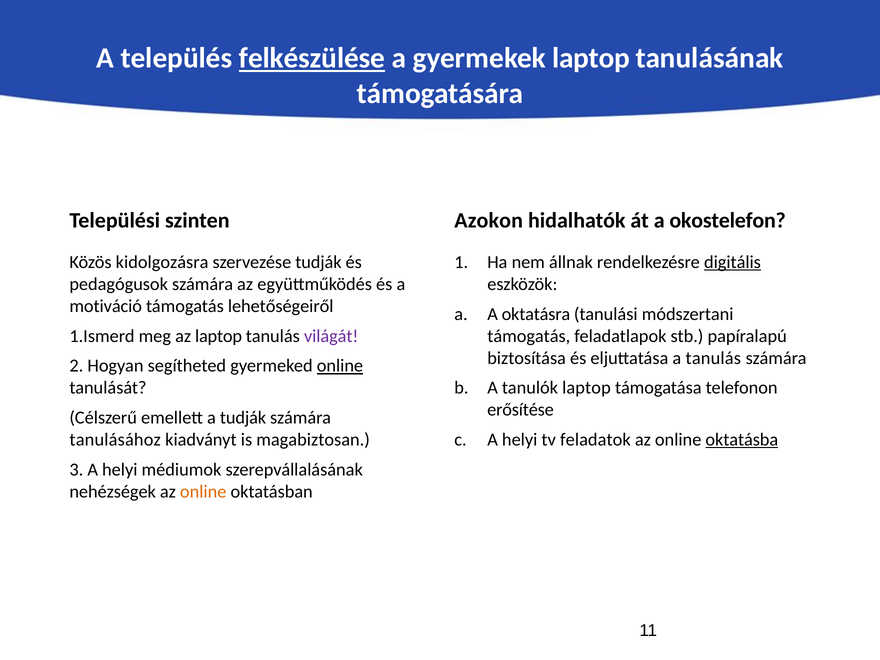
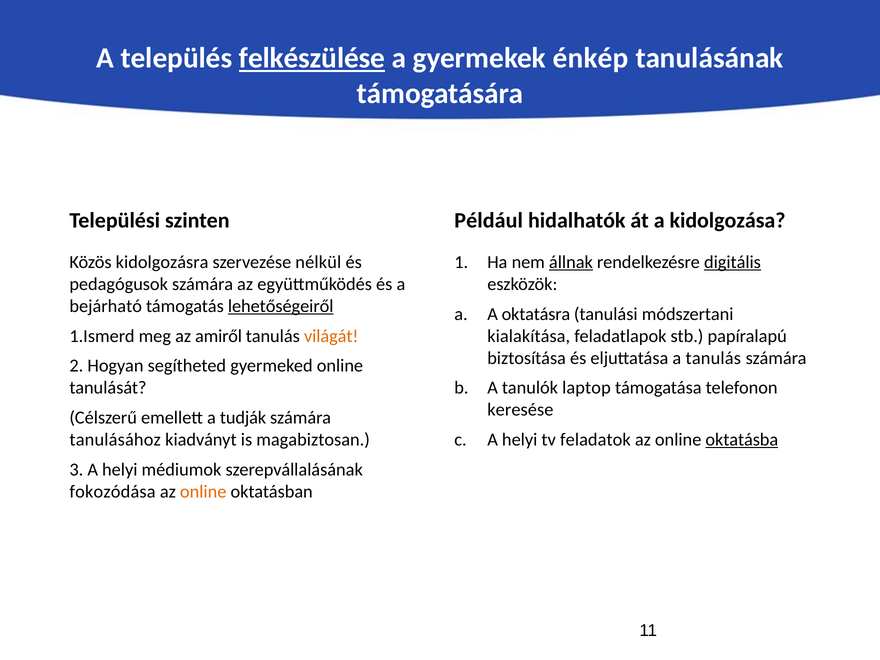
gyermekek laptop: laptop -> énkép
Azokon: Azokon -> Például
okostelefon: okostelefon -> kidolgozása
szervezése tudják: tudják -> nélkül
állnak underline: none -> present
motiváció: motiváció -> bejárható
lehetőségeiről underline: none -> present
az laptop: laptop -> amiről
világát colour: purple -> orange
támogatás at (529, 336): támogatás -> kialakítása
online at (340, 366) underline: present -> none
erősítése: erősítése -> keresése
nehézségek: nehézségek -> fokozódása
